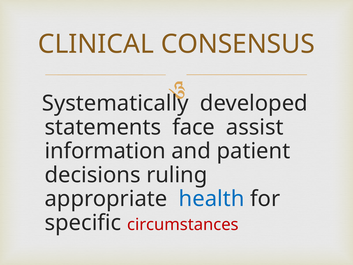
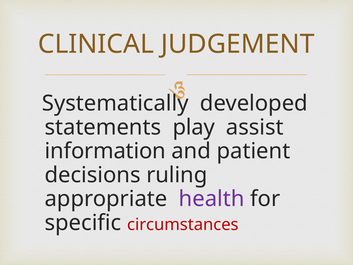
CONSENSUS: CONSENSUS -> JUDGEMENT
face: face -> play
health colour: blue -> purple
